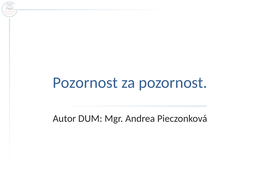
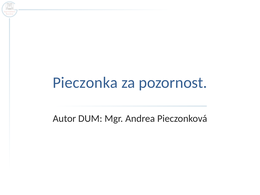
Pozornost at (85, 83): Pozornost -> Pieczonka
